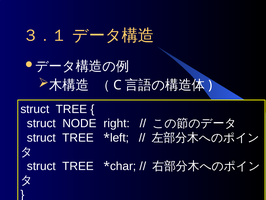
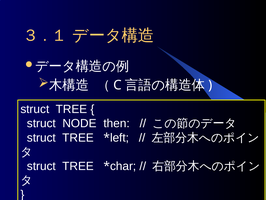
right: right -> then
